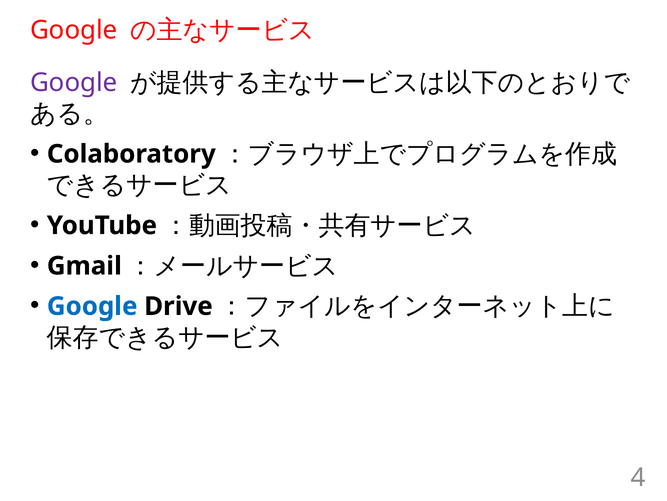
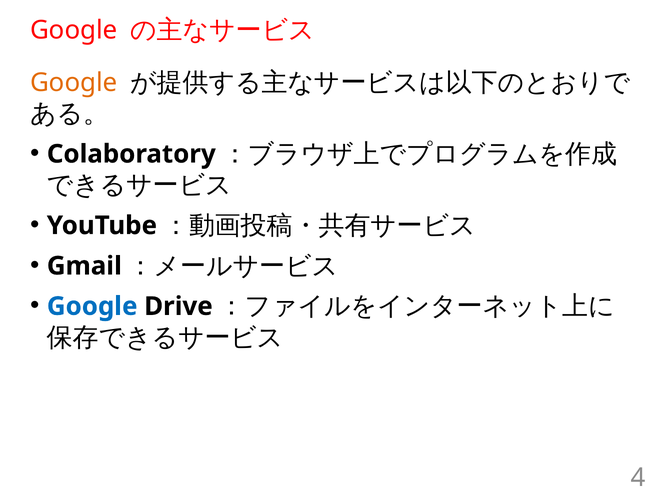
Google at (74, 82) colour: purple -> orange
